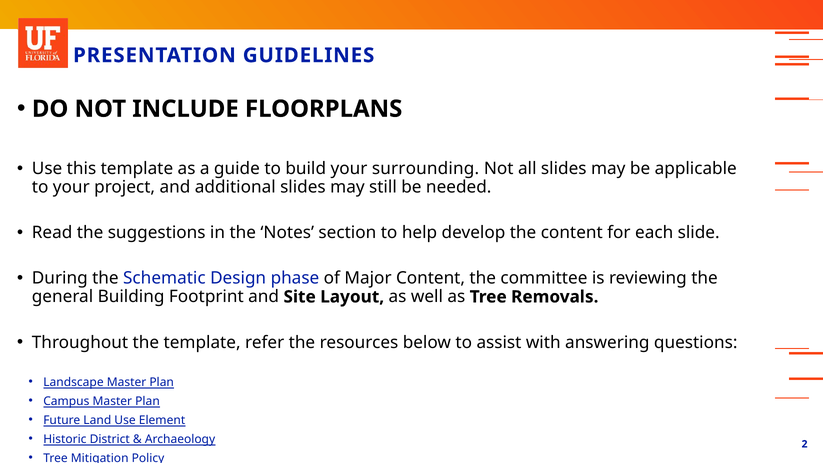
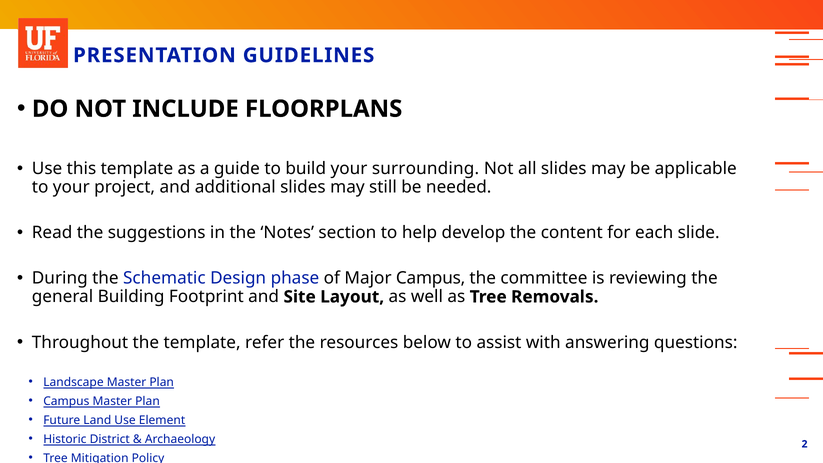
Major Content: Content -> Campus
